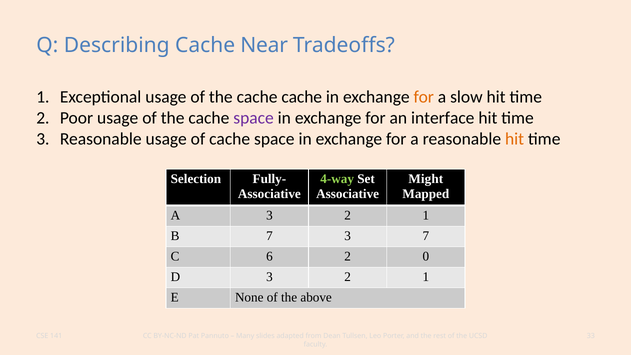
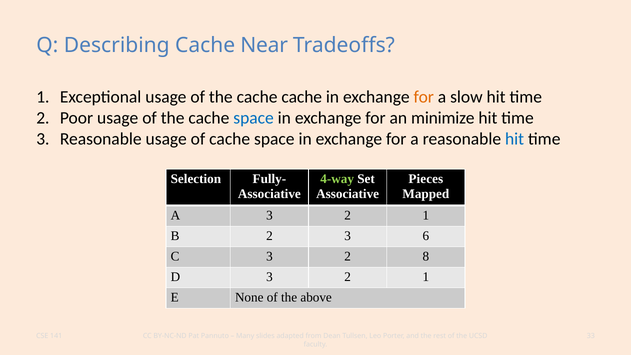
space at (254, 118) colour: purple -> blue
interface: interface -> minimize
hit at (515, 139) colour: orange -> blue
Might: Might -> Pieces
B 7: 7 -> 2
3 7: 7 -> 6
C 6: 6 -> 3
0: 0 -> 8
